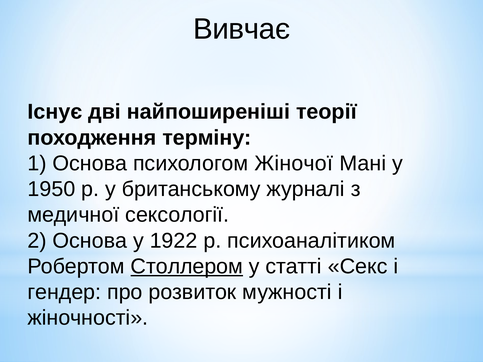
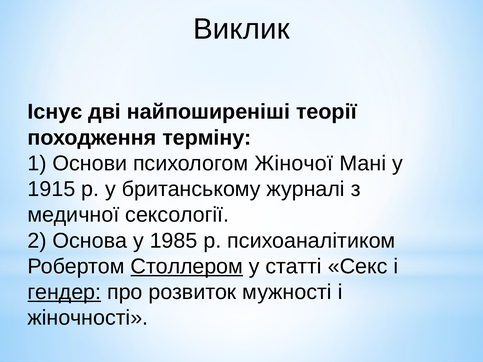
Вивчає: Вивчає -> Виклик
1 Основа: Основа -> Основи
1950: 1950 -> 1915
1922: 1922 -> 1985
гендер underline: none -> present
